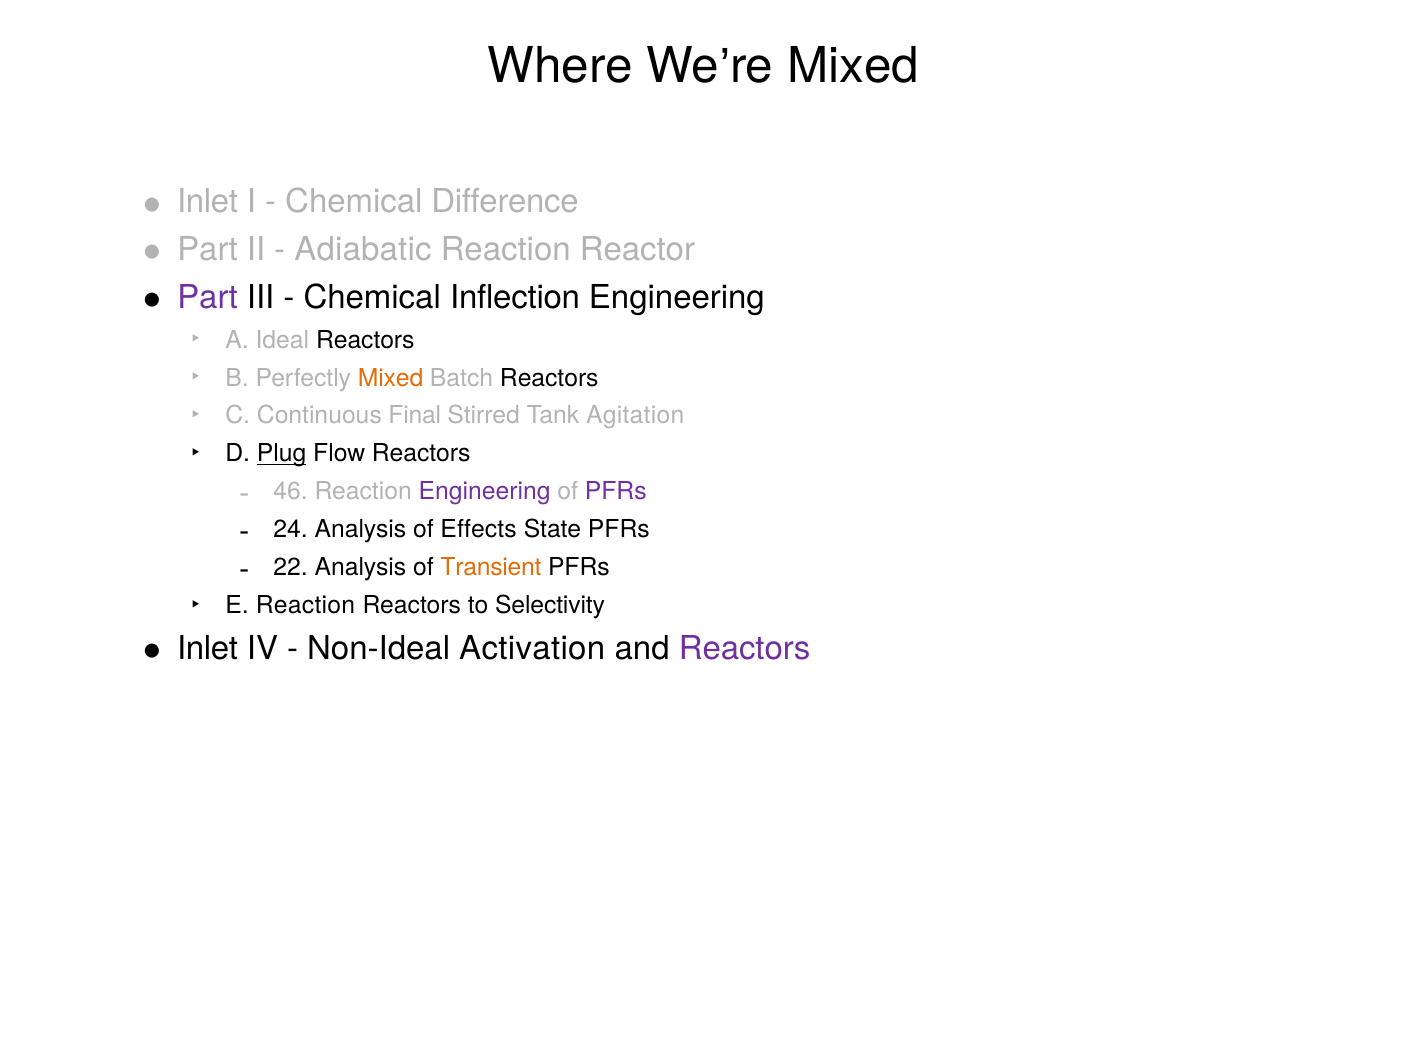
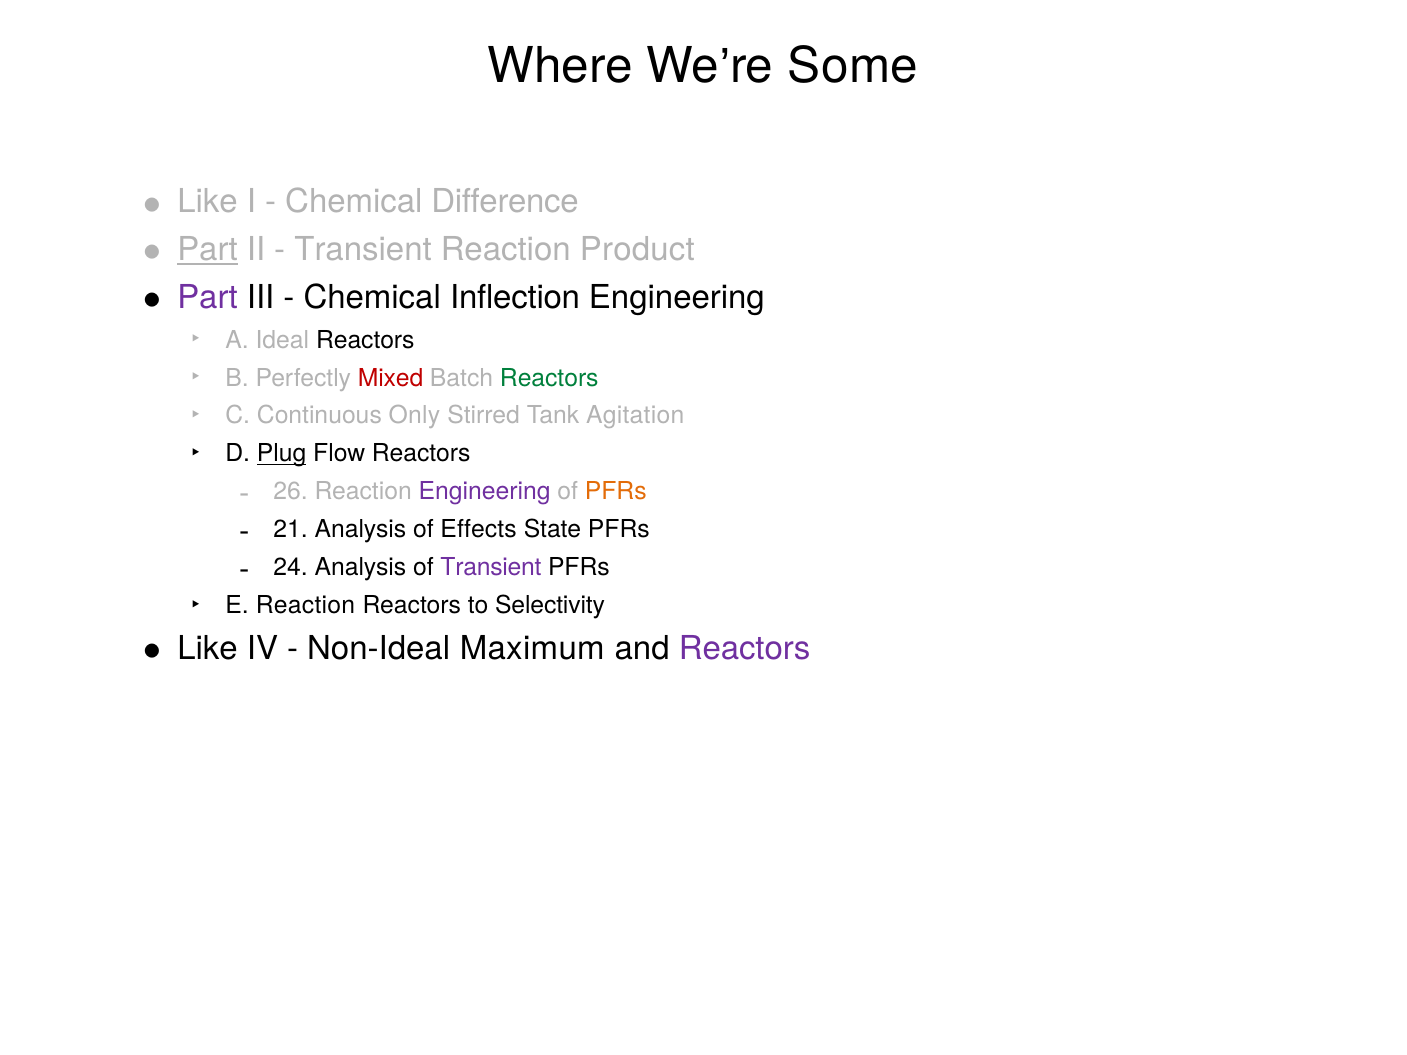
Mixed at (853, 66): Mixed -> Some
Inlet at (208, 202): Inlet -> Like
Part at (207, 250) underline: none -> present
Adiabatic at (363, 250): Adiabatic -> Transient
Reactor: Reactor -> Product
Mixed at (391, 378) colour: orange -> red
Reactors at (549, 378) colour: black -> green
Final: Final -> Only
46: 46 -> 26
PFRs at (616, 492) colour: purple -> orange
24: 24 -> 21
22: 22 -> 24
Transient at (491, 568) colour: orange -> purple
Inlet at (208, 649): Inlet -> Like
Activation: Activation -> Maximum
